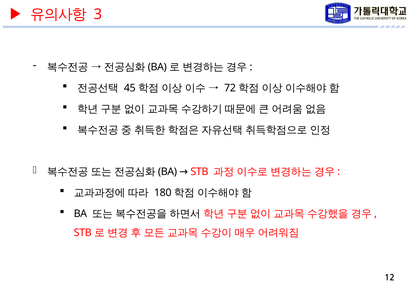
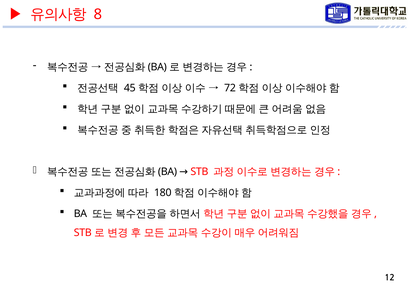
3: 3 -> 8
